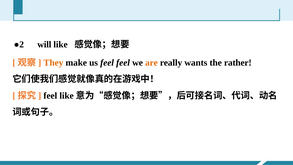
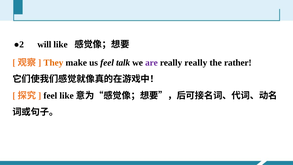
feel feel: feel -> talk
are colour: orange -> purple
really wants: wants -> really
